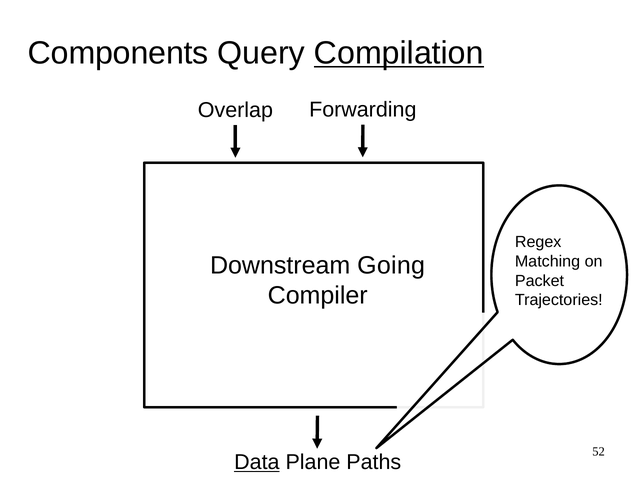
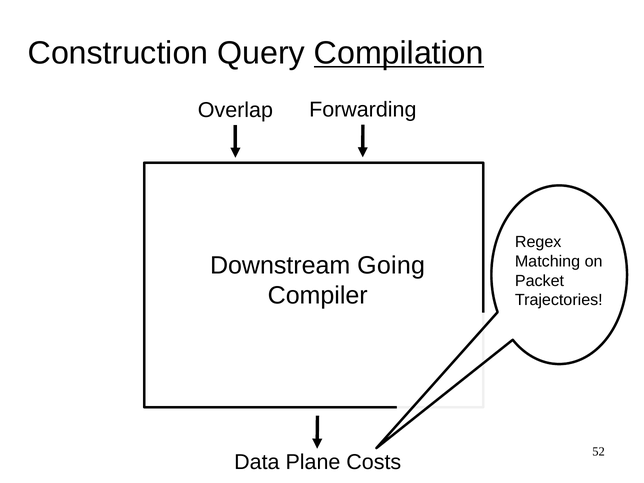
Components: Components -> Construction
Data underline: present -> none
Paths: Paths -> Costs
